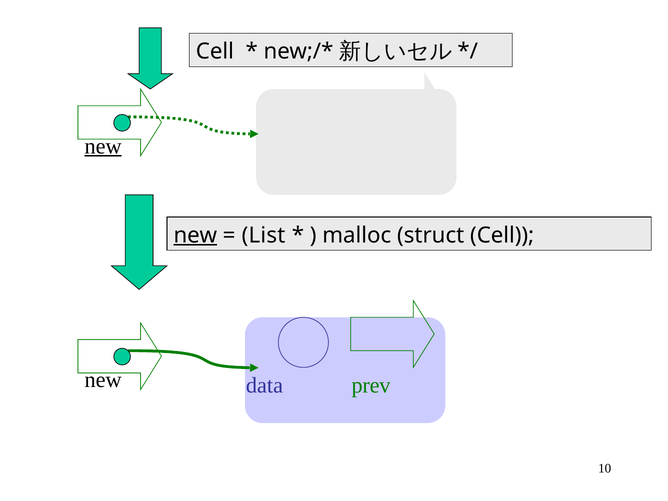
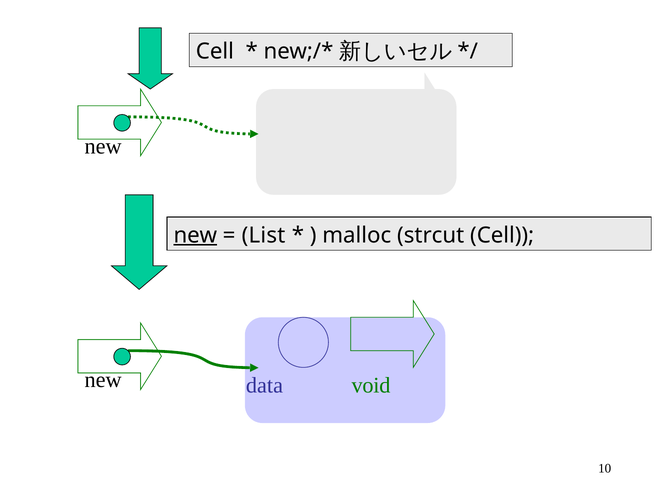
new at (103, 146) underline: present -> none
struct: struct -> strcut
prev: prev -> void
